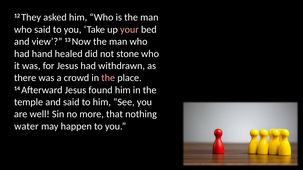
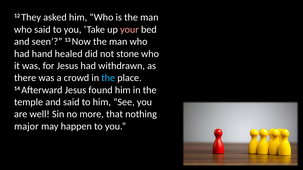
view: view -> seen
the at (108, 78) colour: pink -> light blue
water: water -> major
